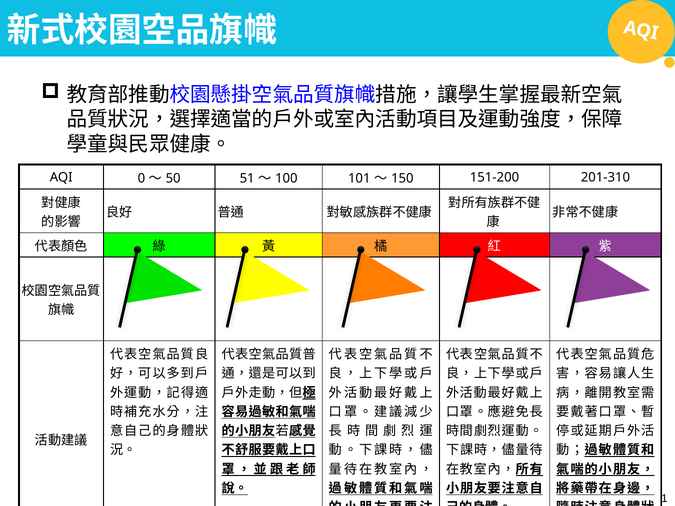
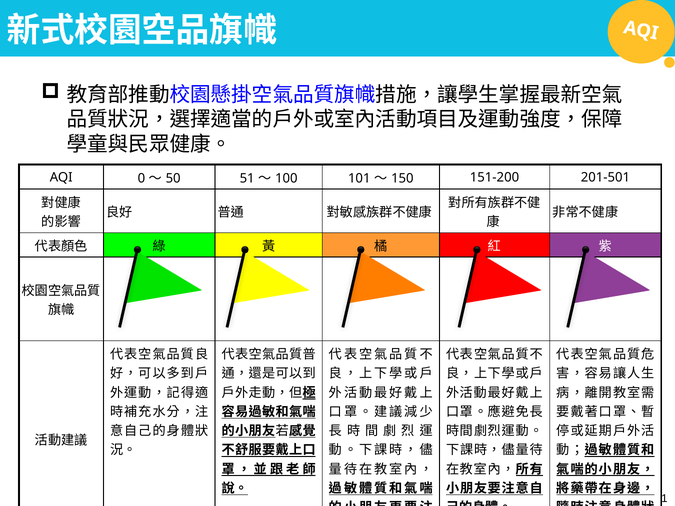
201-310: 201-310 -> 201-501
